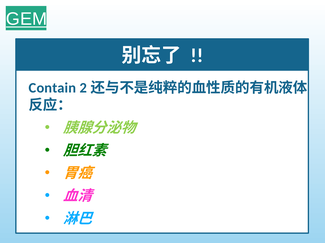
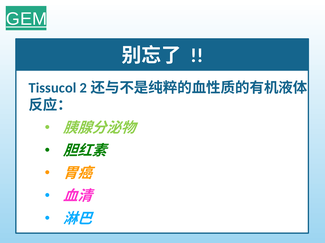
Contain: Contain -> Tissucol
